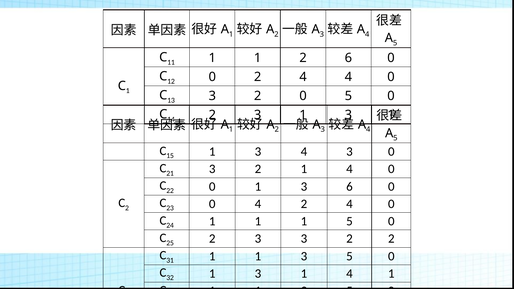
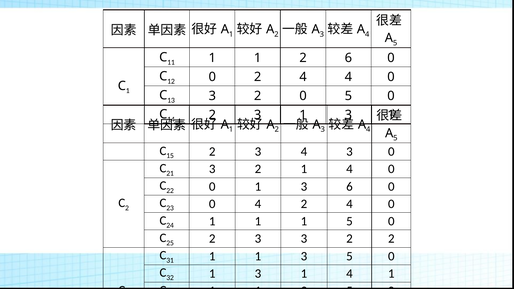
1 at (212, 152): 1 -> 2
